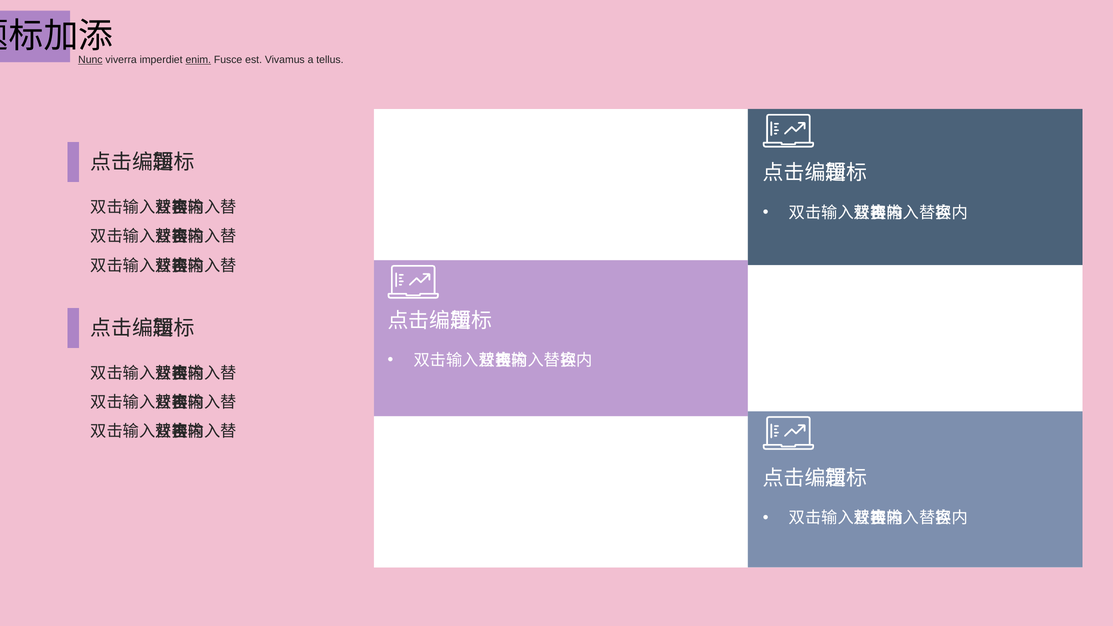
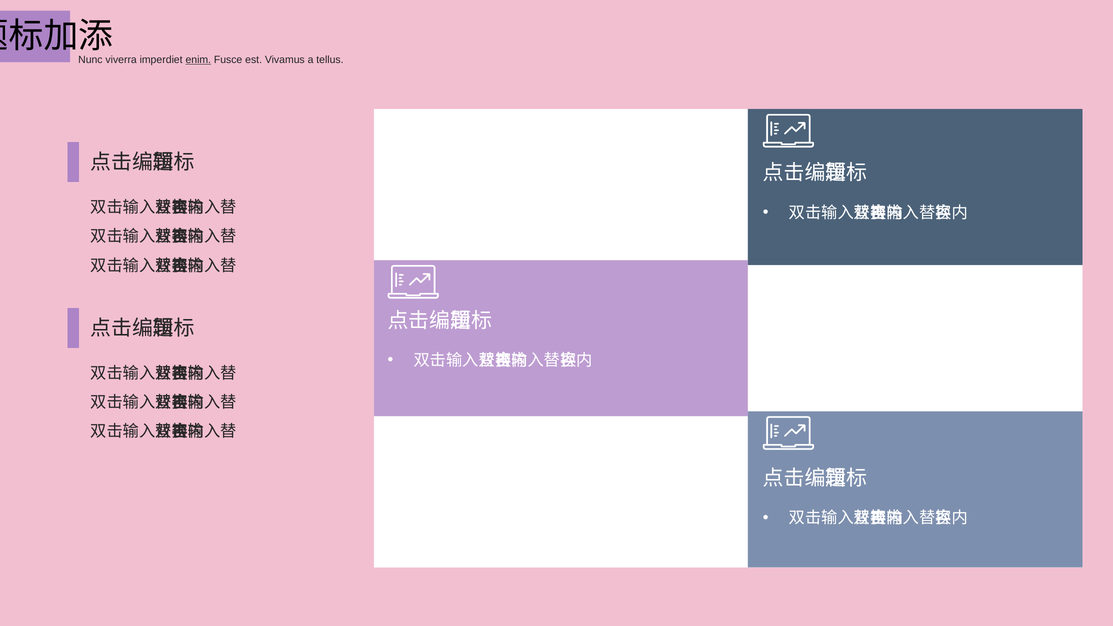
Nunc underline: present -> none
